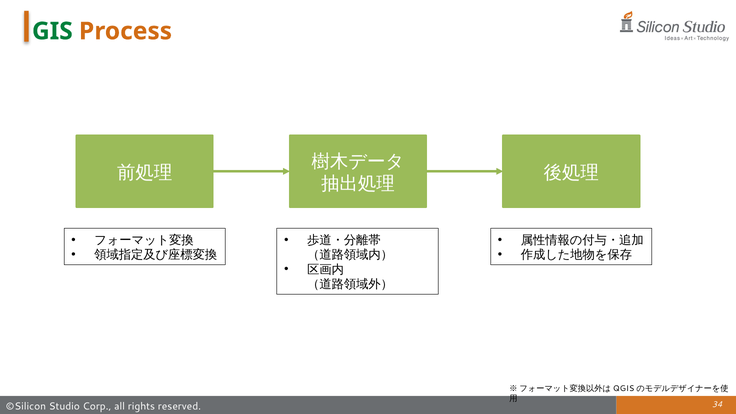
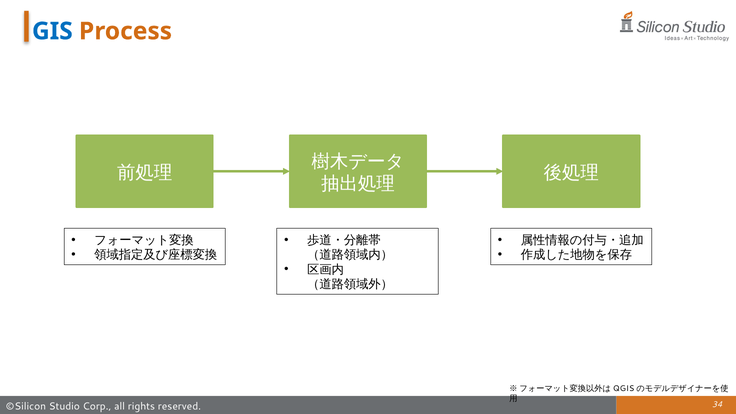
GIS colour: green -> blue
